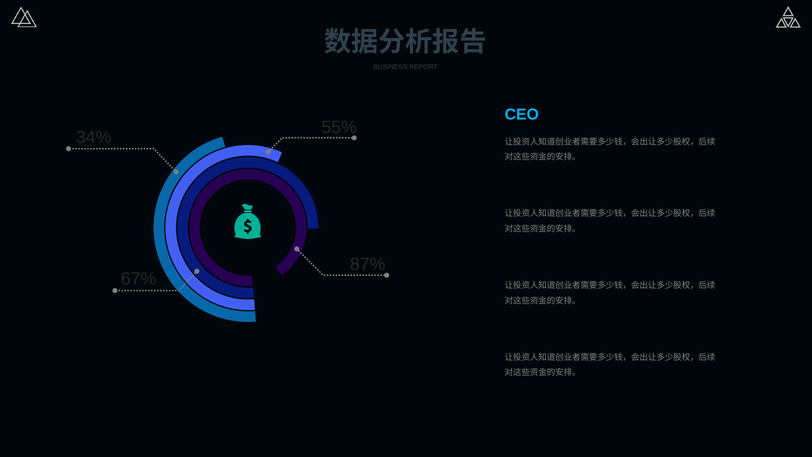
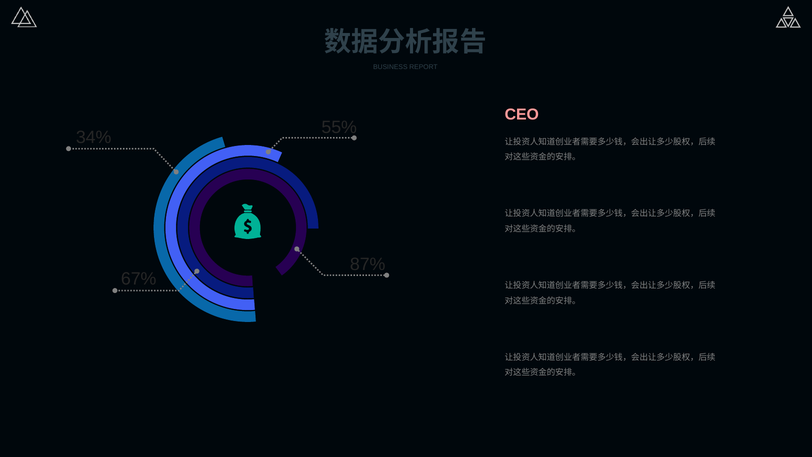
CEO colour: light blue -> pink
